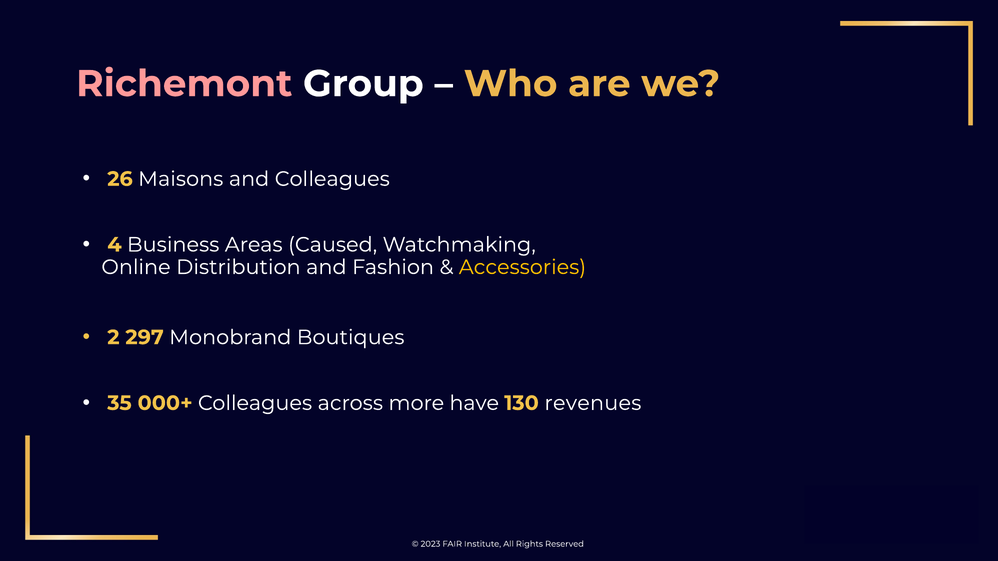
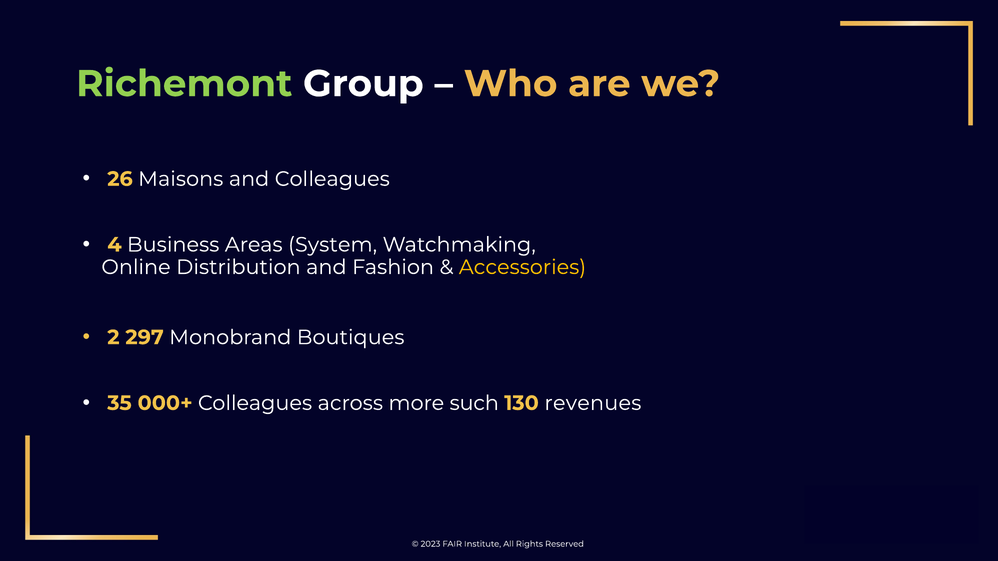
Richemont colour: pink -> light green
Caused: Caused -> System
have: have -> such
